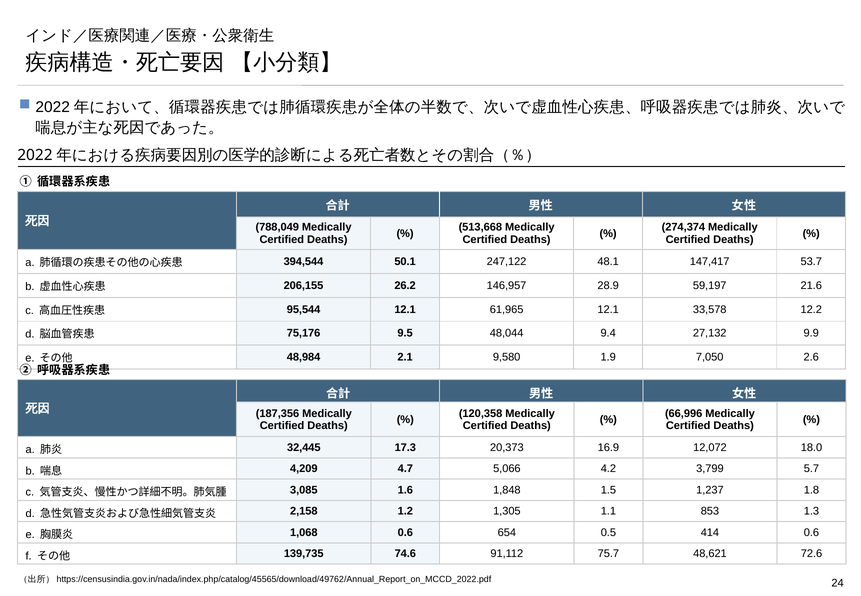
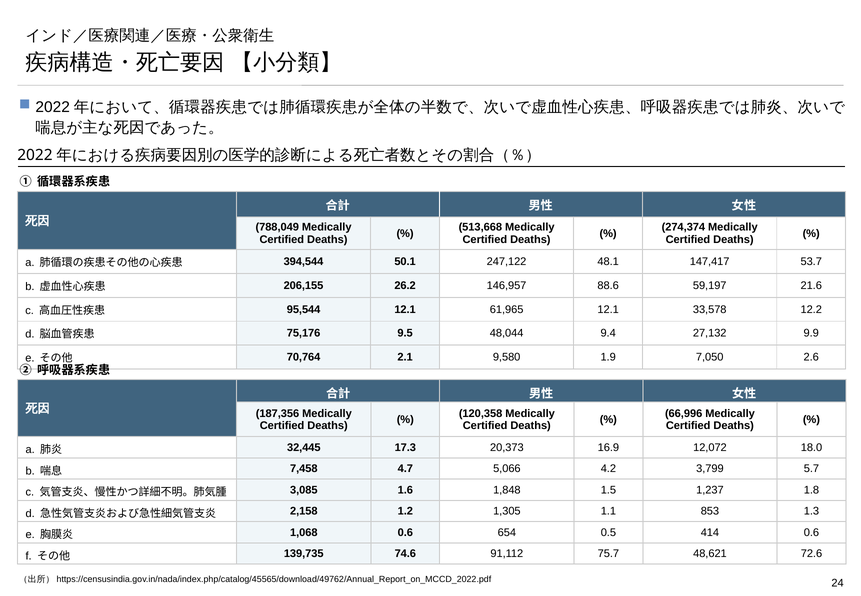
28.9: 28.9 -> 88.6
48,984: 48,984 -> 70,764
4,209: 4,209 -> 7,458
